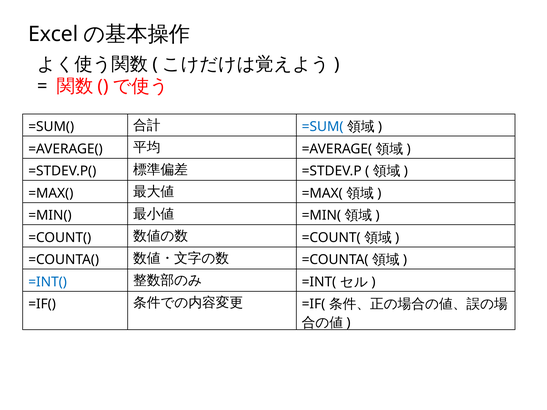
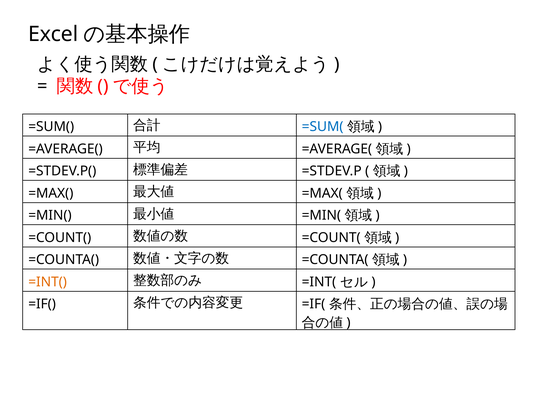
=INT( at (48, 282) colour: blue -> orange
